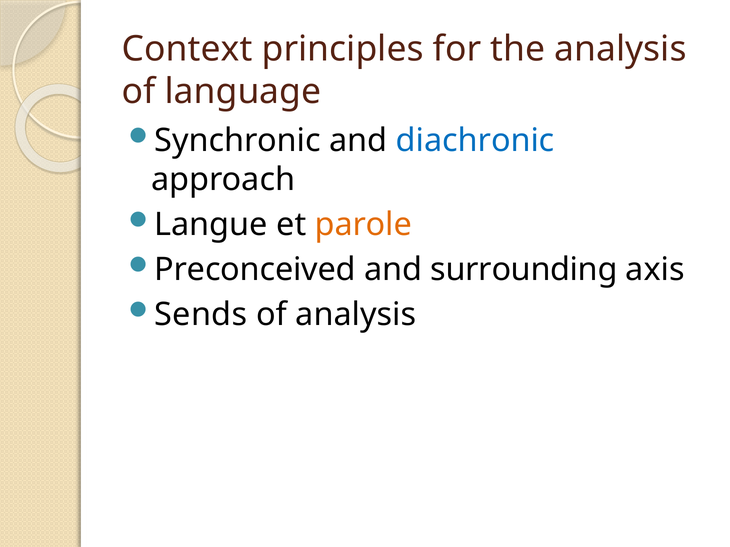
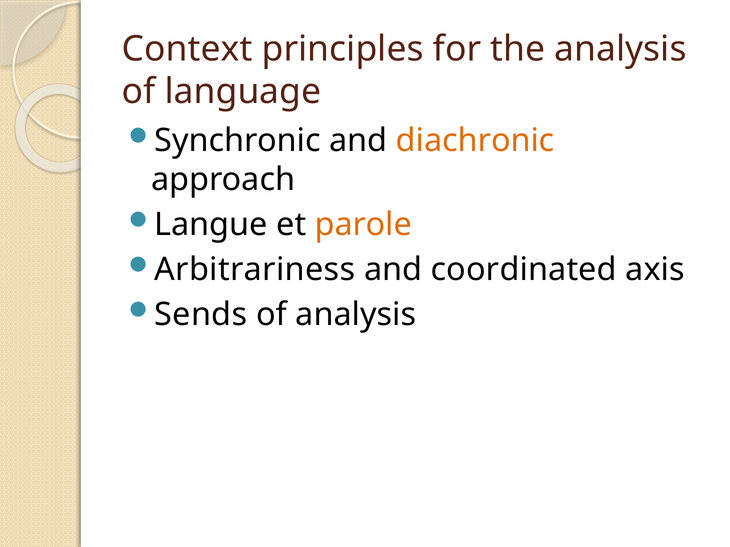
diachronic colour: blue -> orange
Preconceived: Preconceived -> Arbitrariness
surrounding: surrounding -> coordinated
